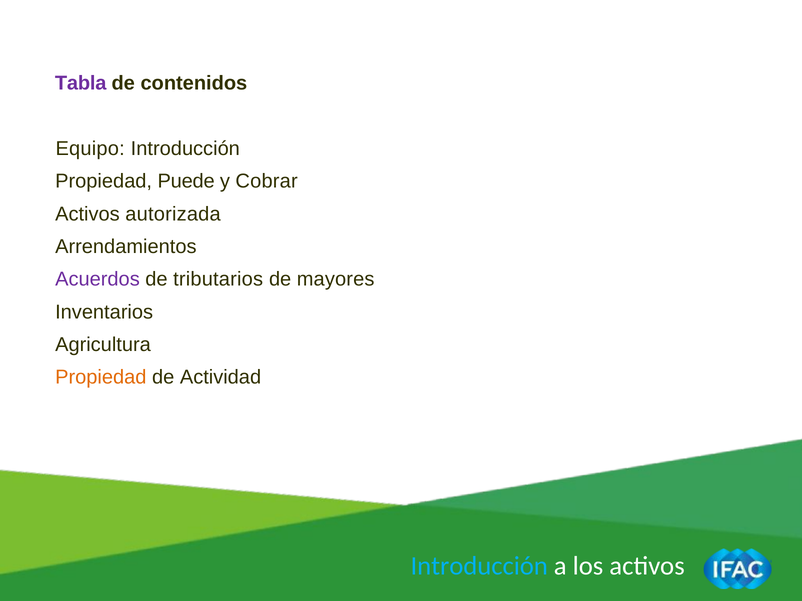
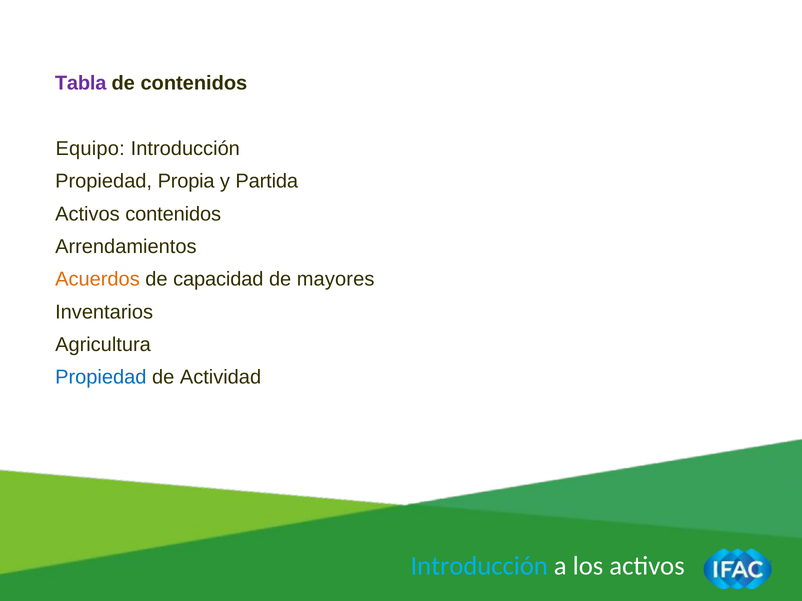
Puede: Puede -> Propia
Cobrar: Cobrar -> Partida
Activos autorizada: autorizada -> contenidos
Acuerdos colour: purple -> orange
tributarios: tributarios -> capacidad
Propiedad at (101, 378) colour: orange -> blue
